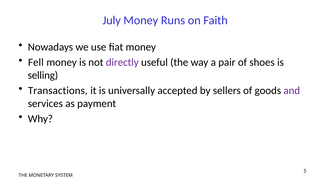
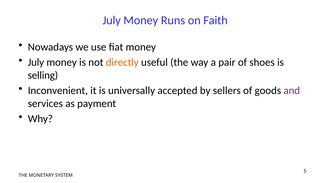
Fell at (36, 62): Fell -> July
directly colour: purple -> orange
Transactions: Transactions -> Inconvenient
